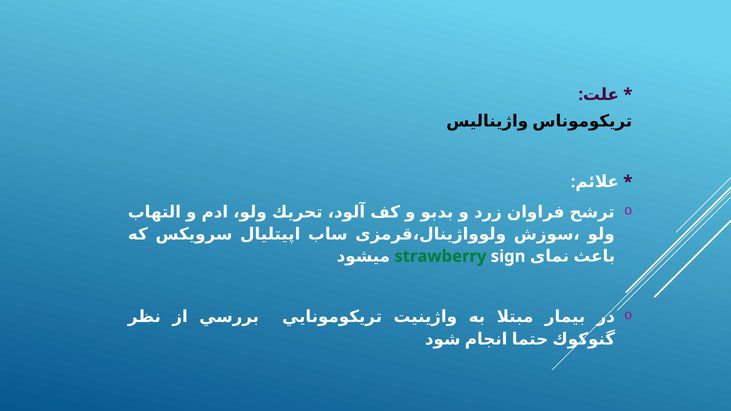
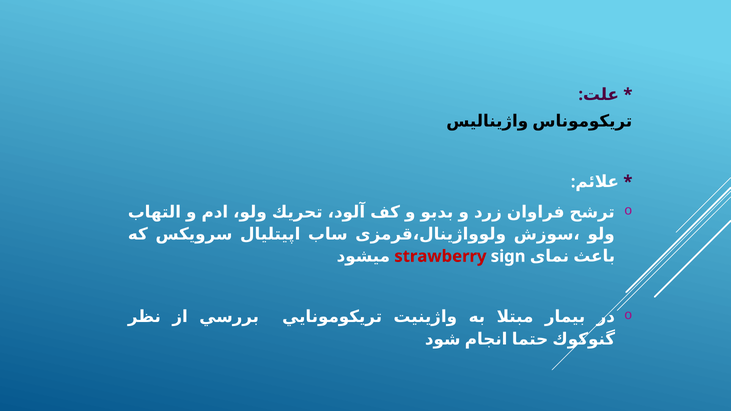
strawberry colour: green -> red
